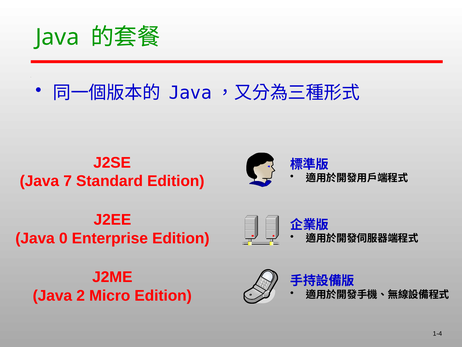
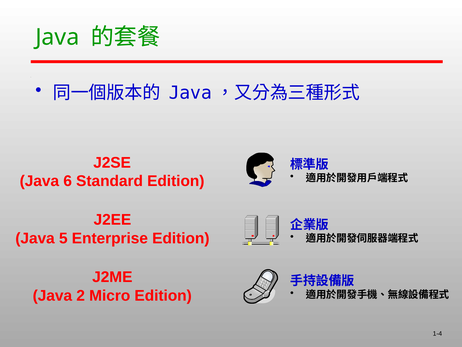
7: 7 -> 6
0: 0 -> 5
